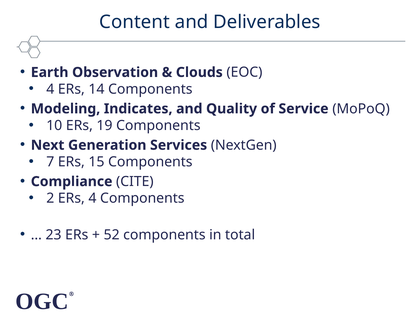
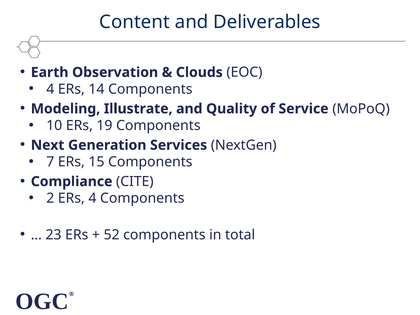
Indicates: Indicates -> Illustrate
